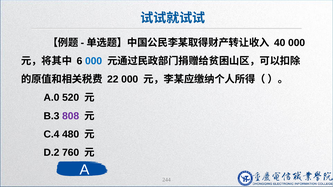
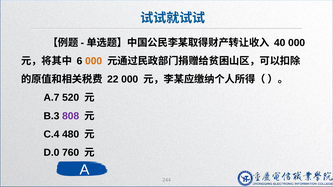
000 at (94, 61) colour: blue -> orange
A.0: A.0 -> A.7
D.2: D.2 -> D.0
